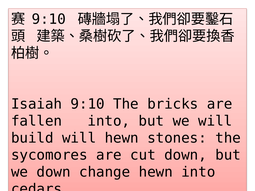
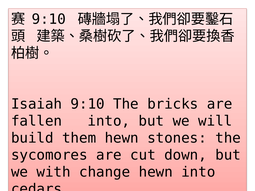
build will: will -> them
we down: down -> with
